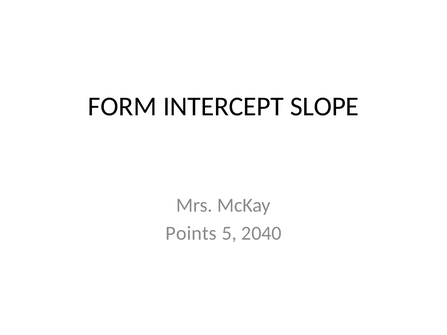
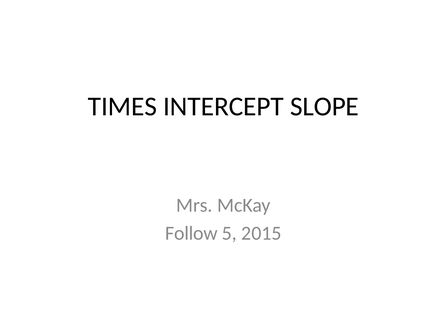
FORM: FORM -> TIMES
Points: Points -> Follow
2040: 2040 -> 2015
